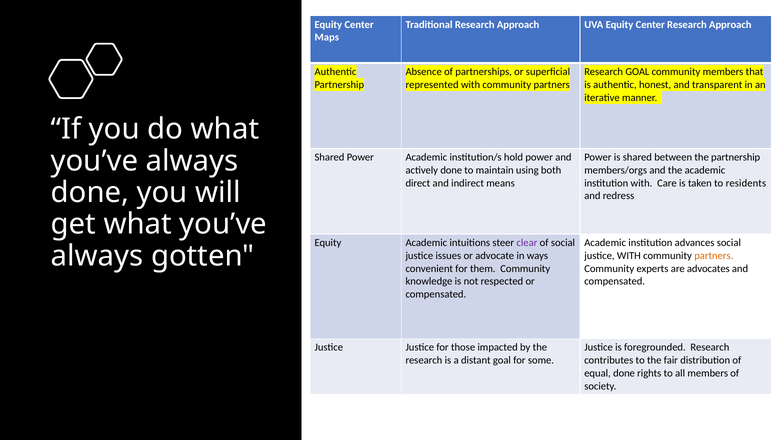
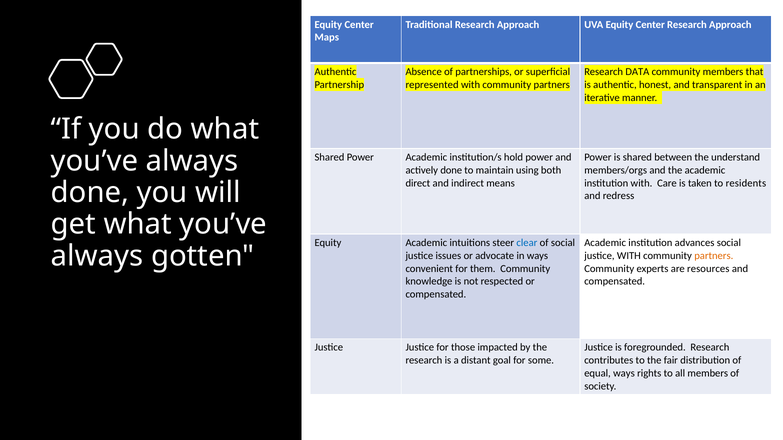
Research GOAL: GOAL -> DATA
the partnership: partnership -> understand
clear colour: purple -> blue
advocates: advocates -> resources
equal done: done -> ways
